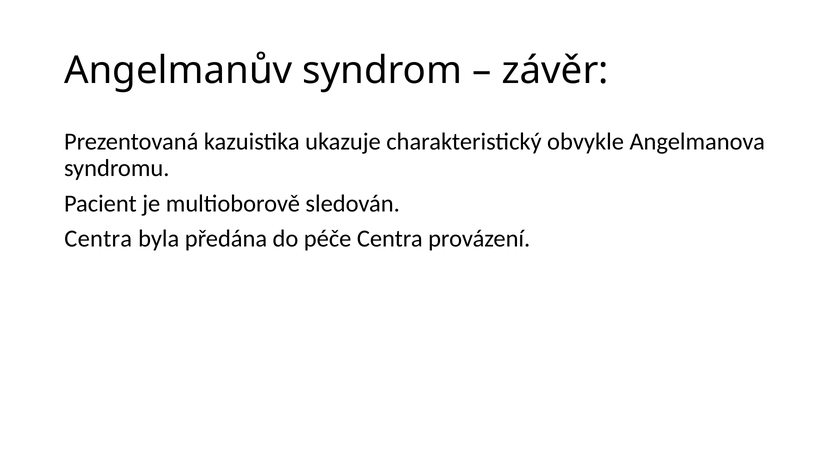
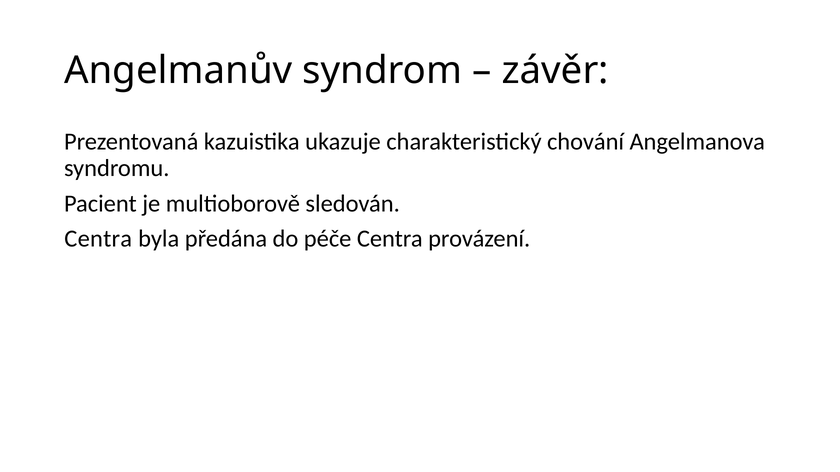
obvykle: obvykle -> chování
